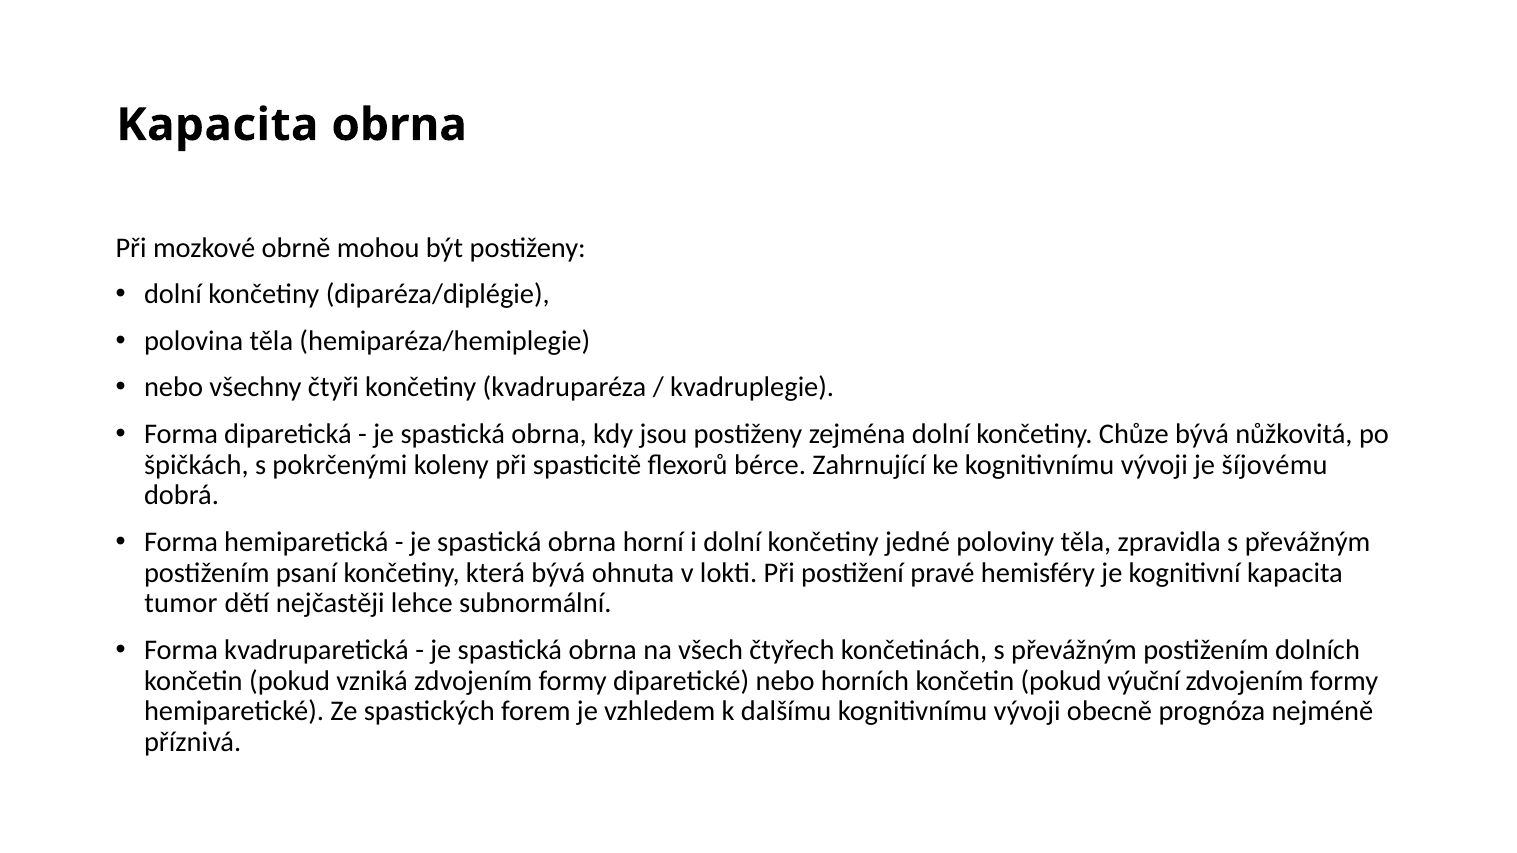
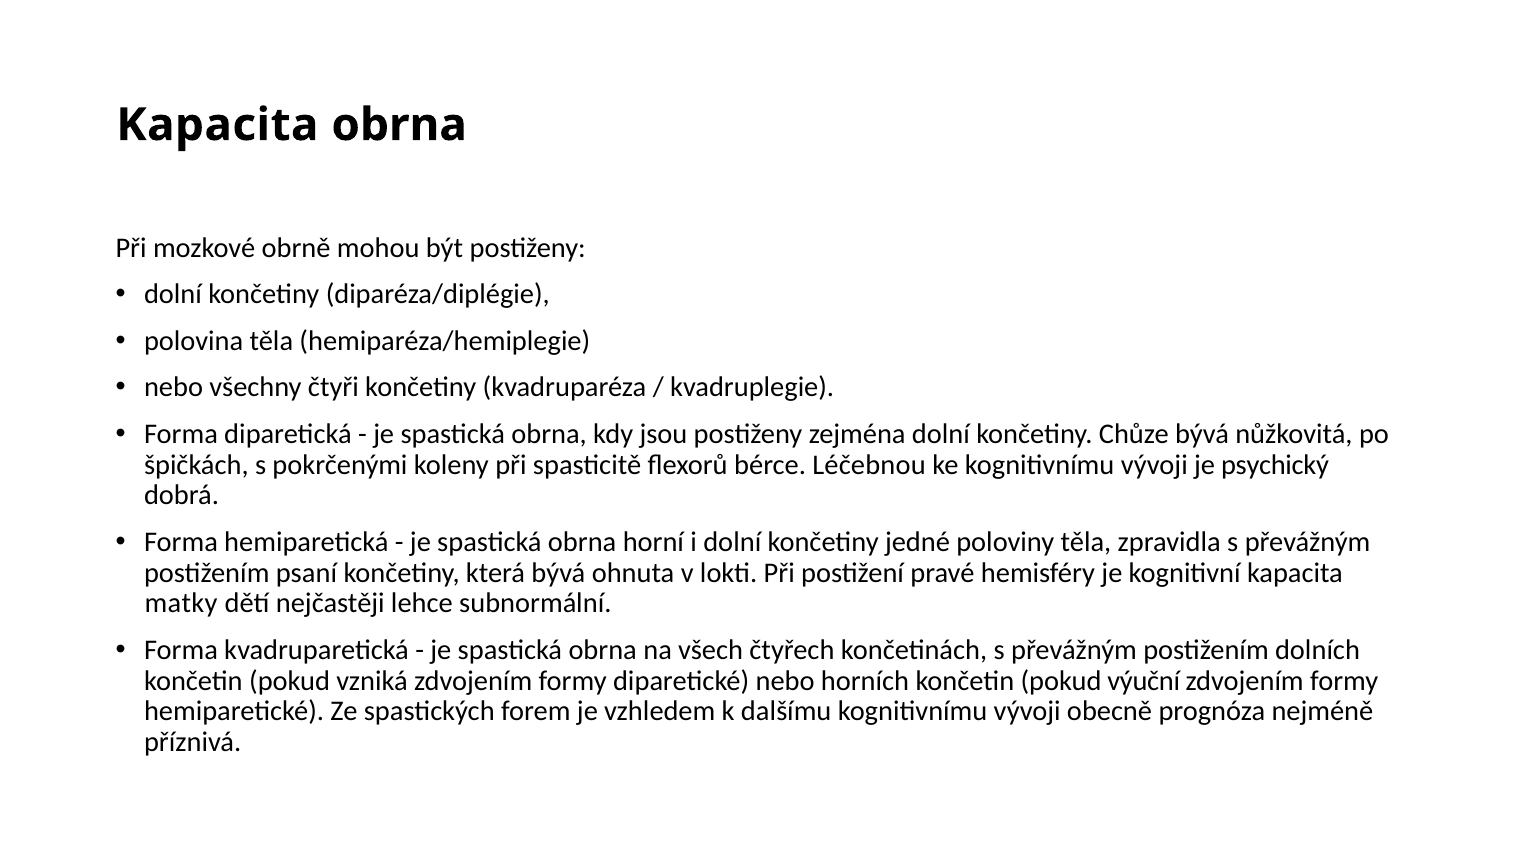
Zahrnující: Zahrnující -> Léčebnou
šíjovému: šíjovému -> psychický
tumor: tumor -> matky
